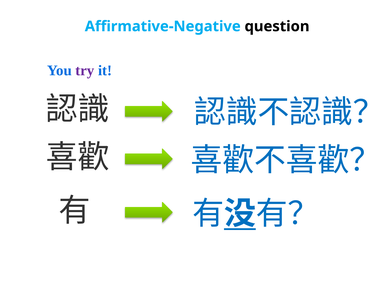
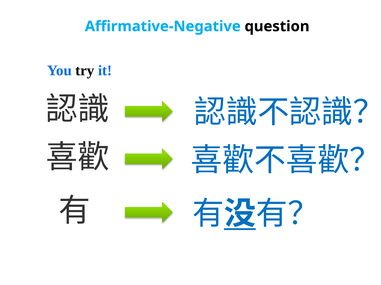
try colour: purple -> black
